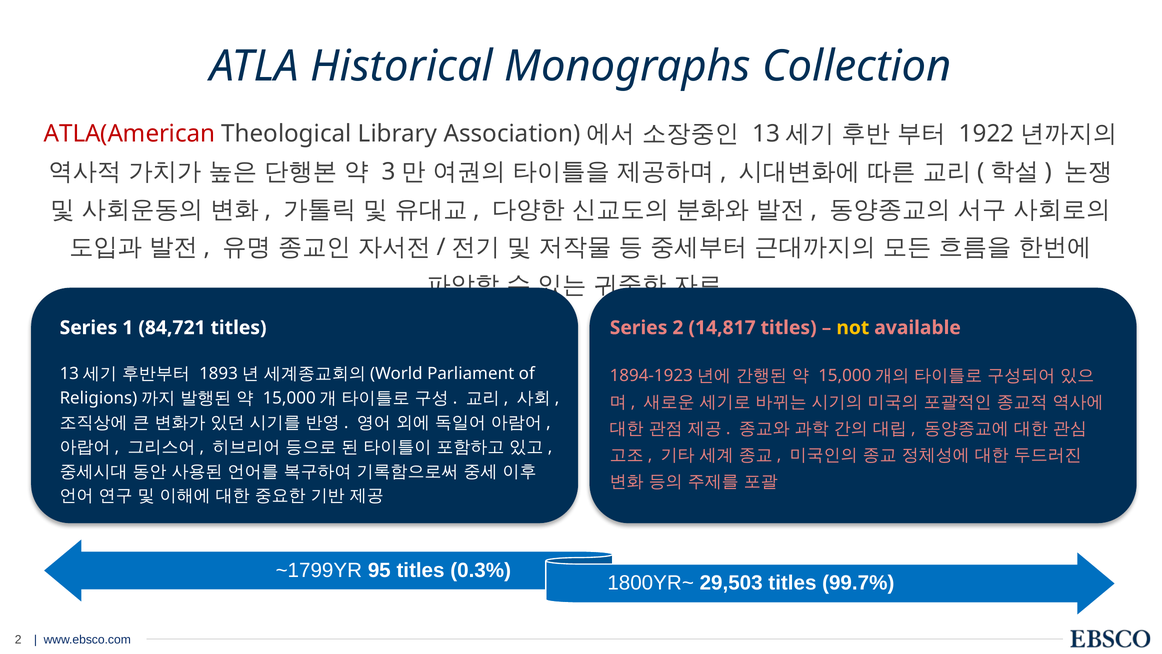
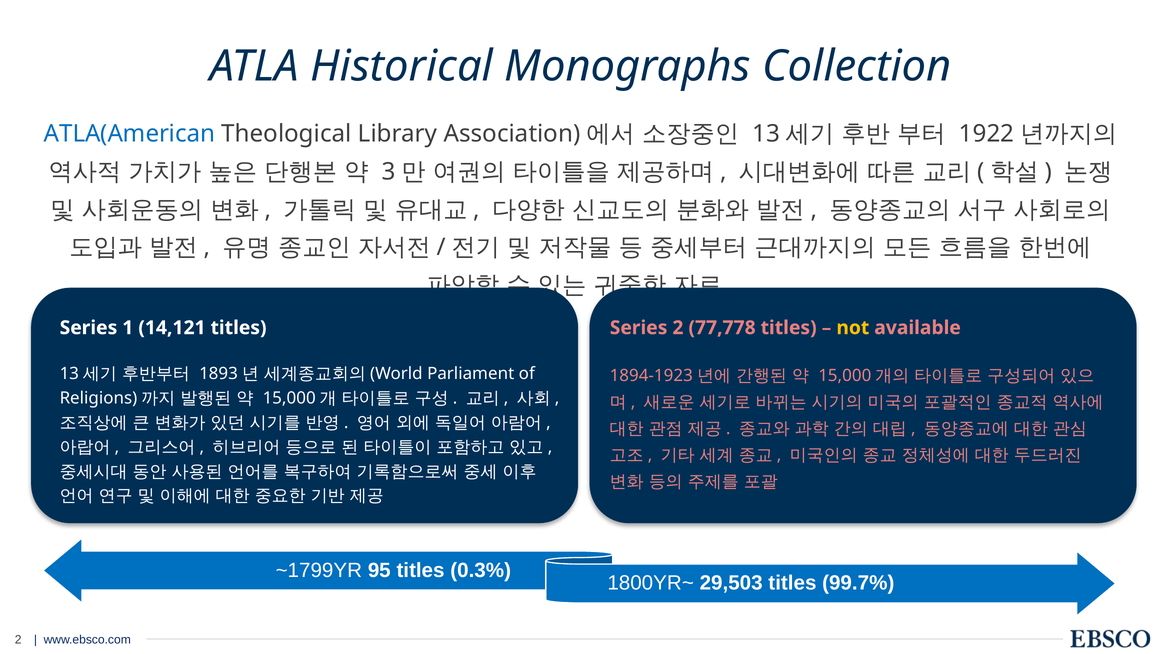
ATLA(American colour: red -> blue
84,721: 84,721 -> 14,121
14,817: 14,817 -> 77,778
